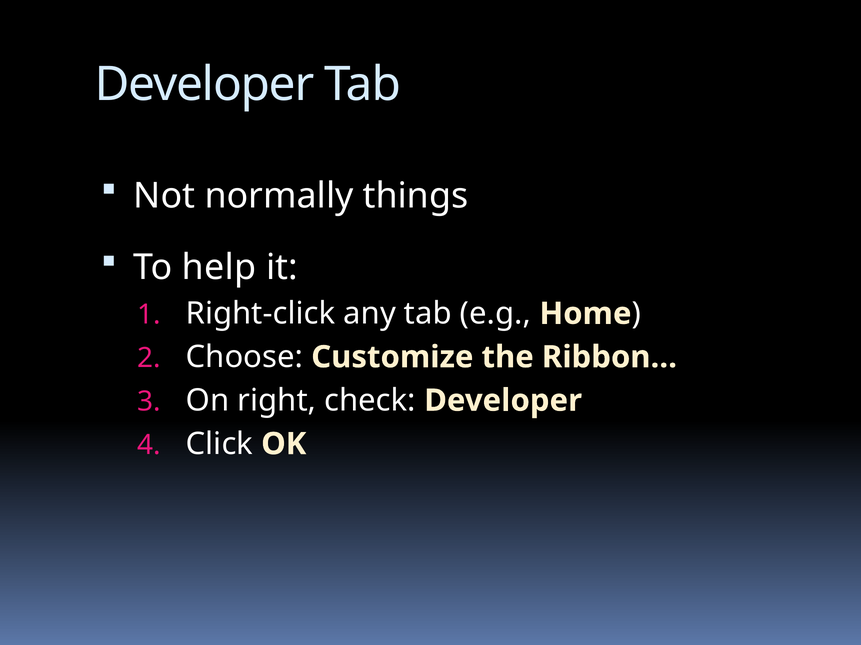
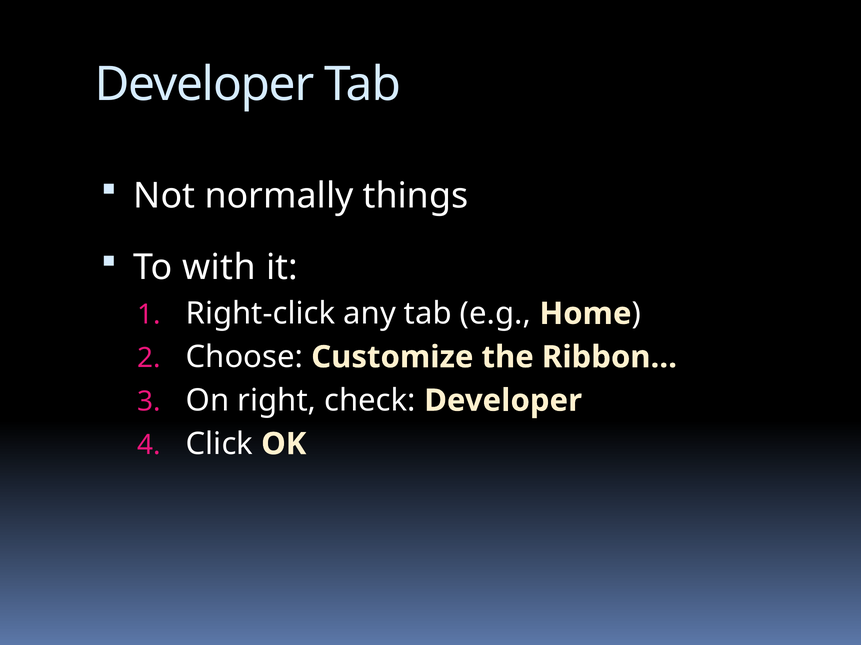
help: help -> with
